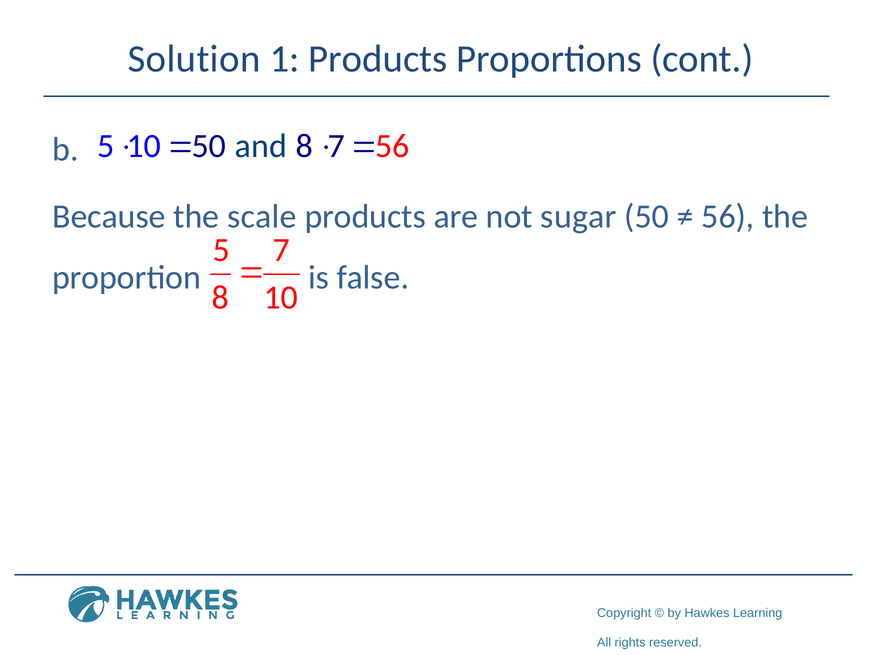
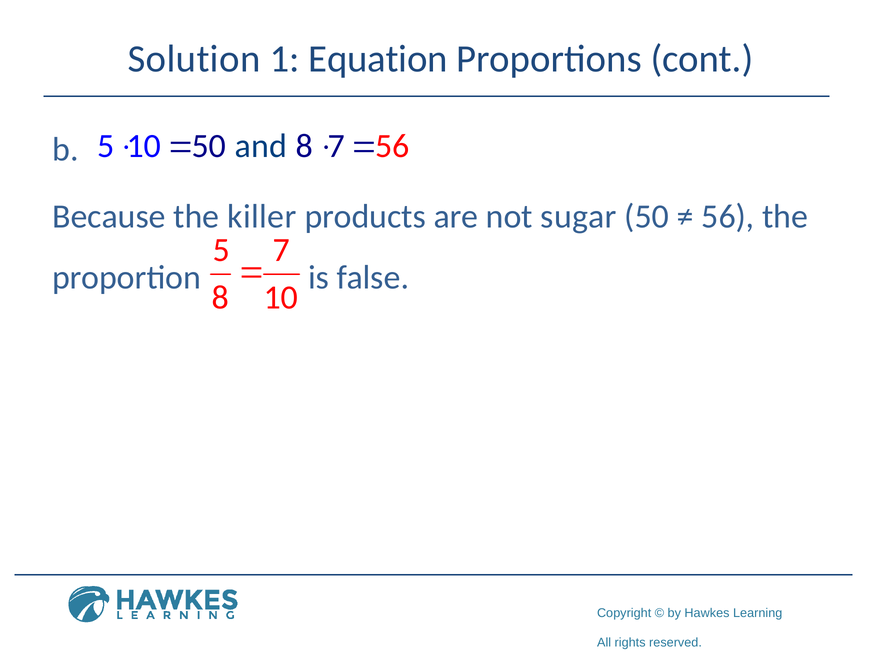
1 Products: Products -> Equation
scale: scale -> killer
